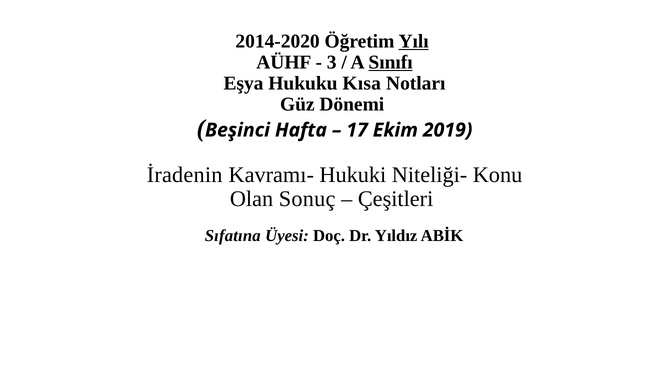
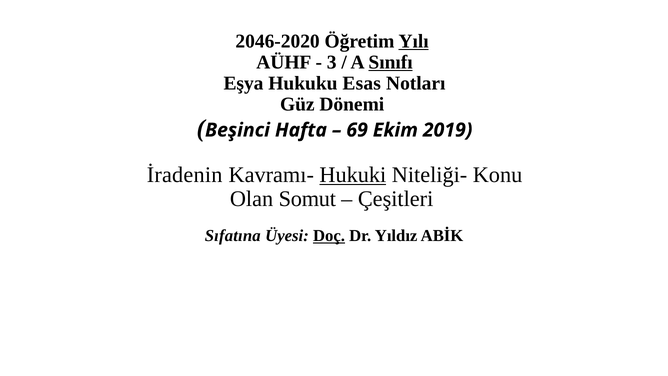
2014-2020: 2014-2020 -> 2046-2020
Kısa: Kısa -> Esas
17: 17 -> 69
Hukuki underline: none -> present
Sonuç: Sonuç -> Somut
Doç underline: none -> present
